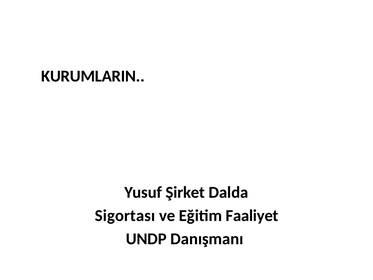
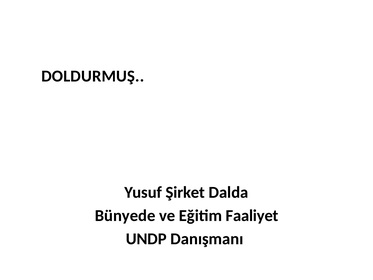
KURUMLARIN: KURUMLARIN -> DOLDURMUŞ
Sigortası: Sigortası -> Bünyede
